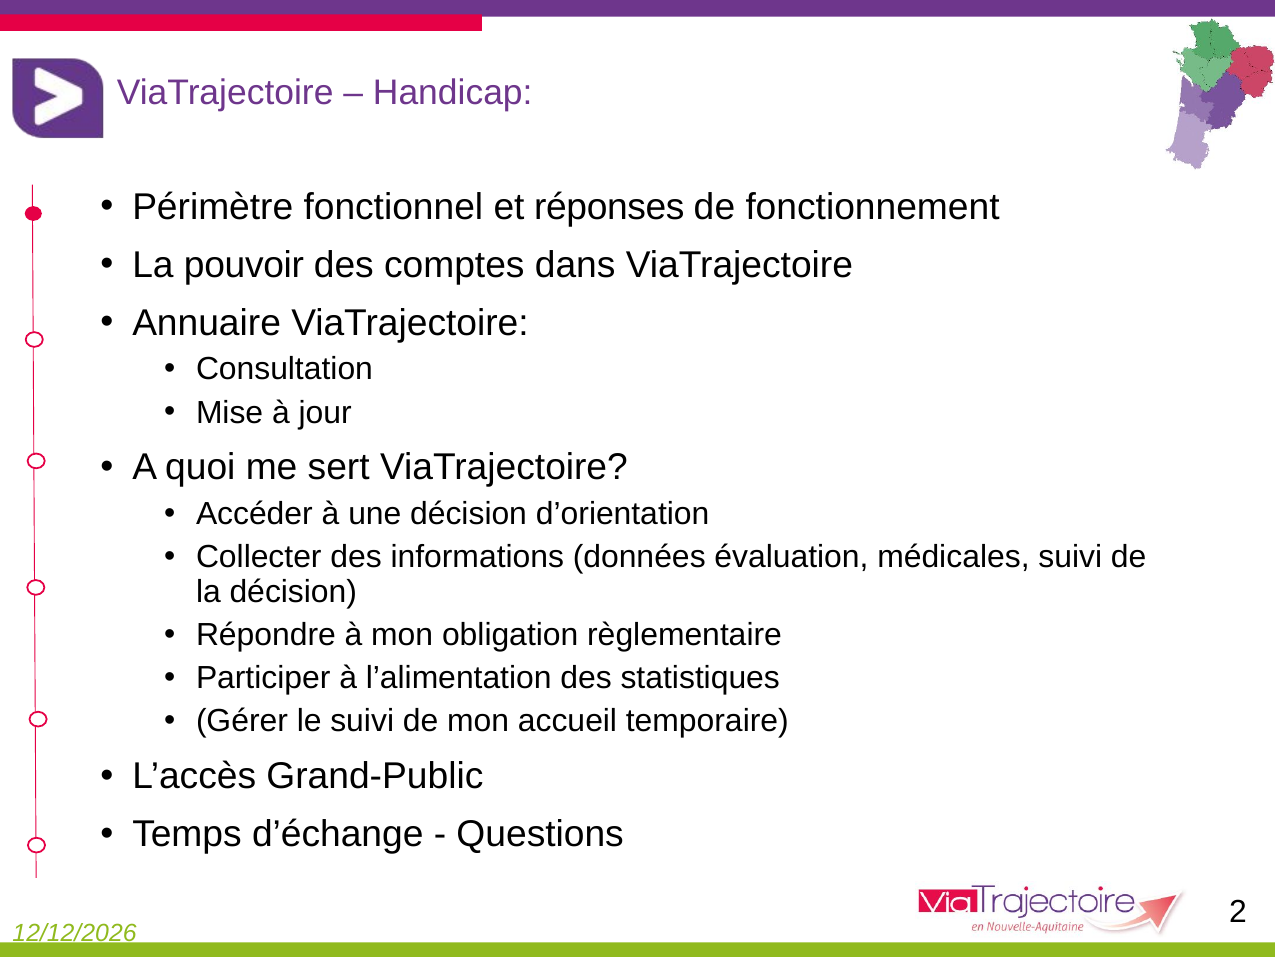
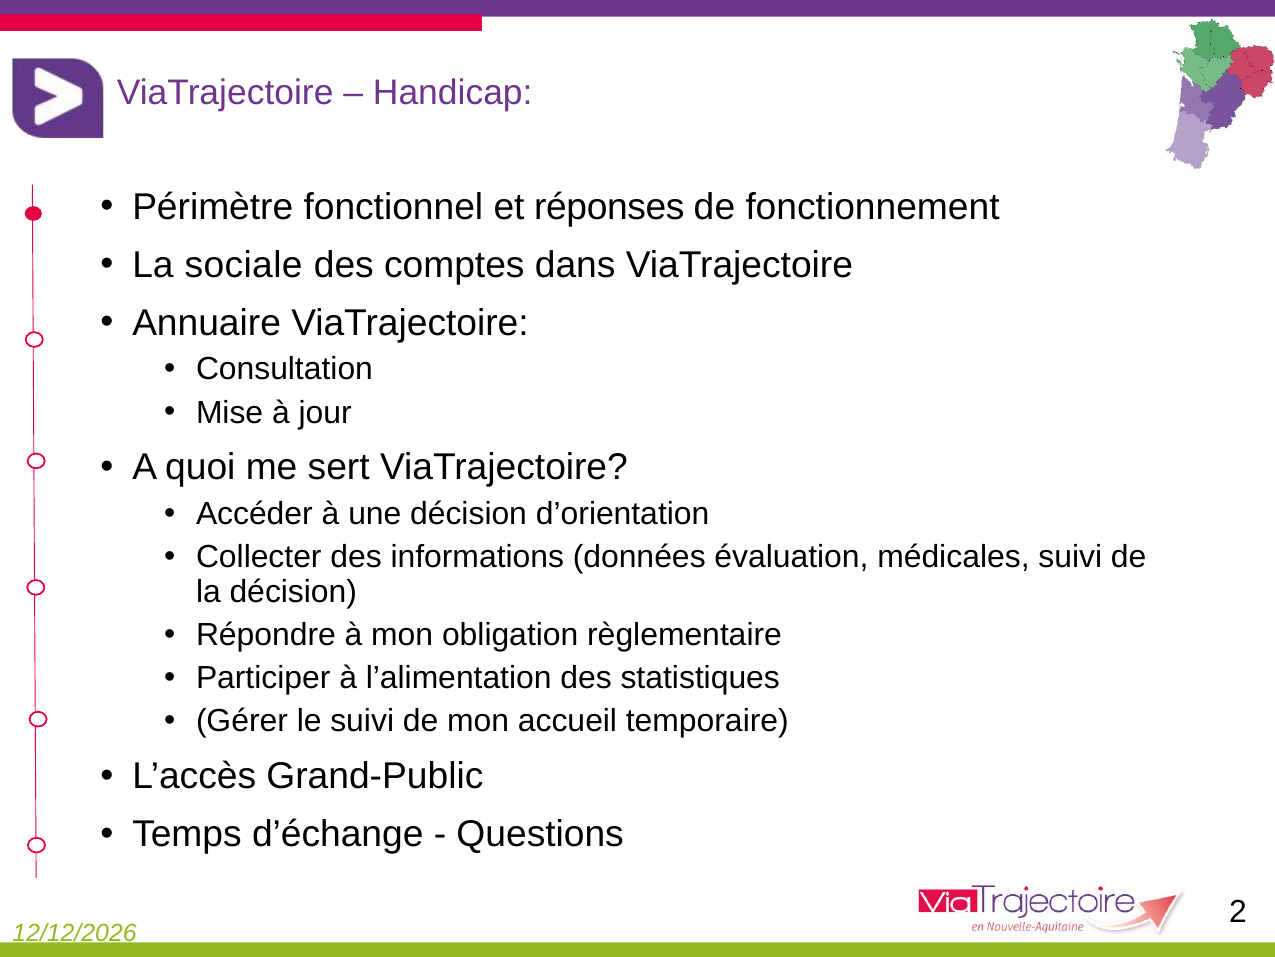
pouvoir: pouvoir -> sociale
